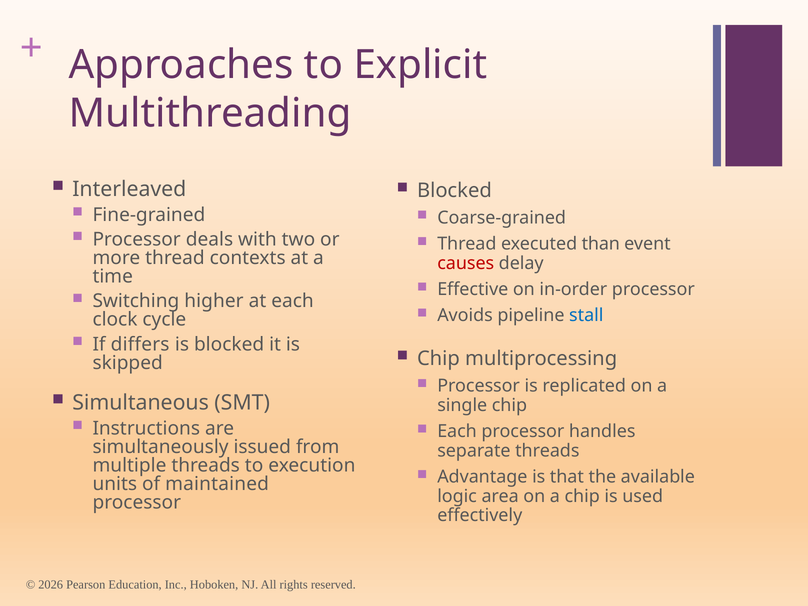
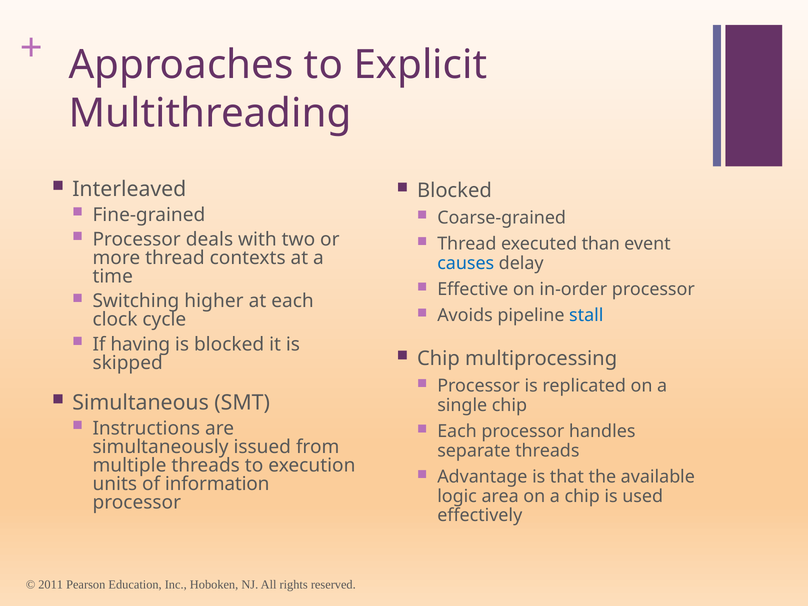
causes colour: red -> blue
differs: differs -> having
maintained: maintained -> information
2026: 2026 -> 2011
